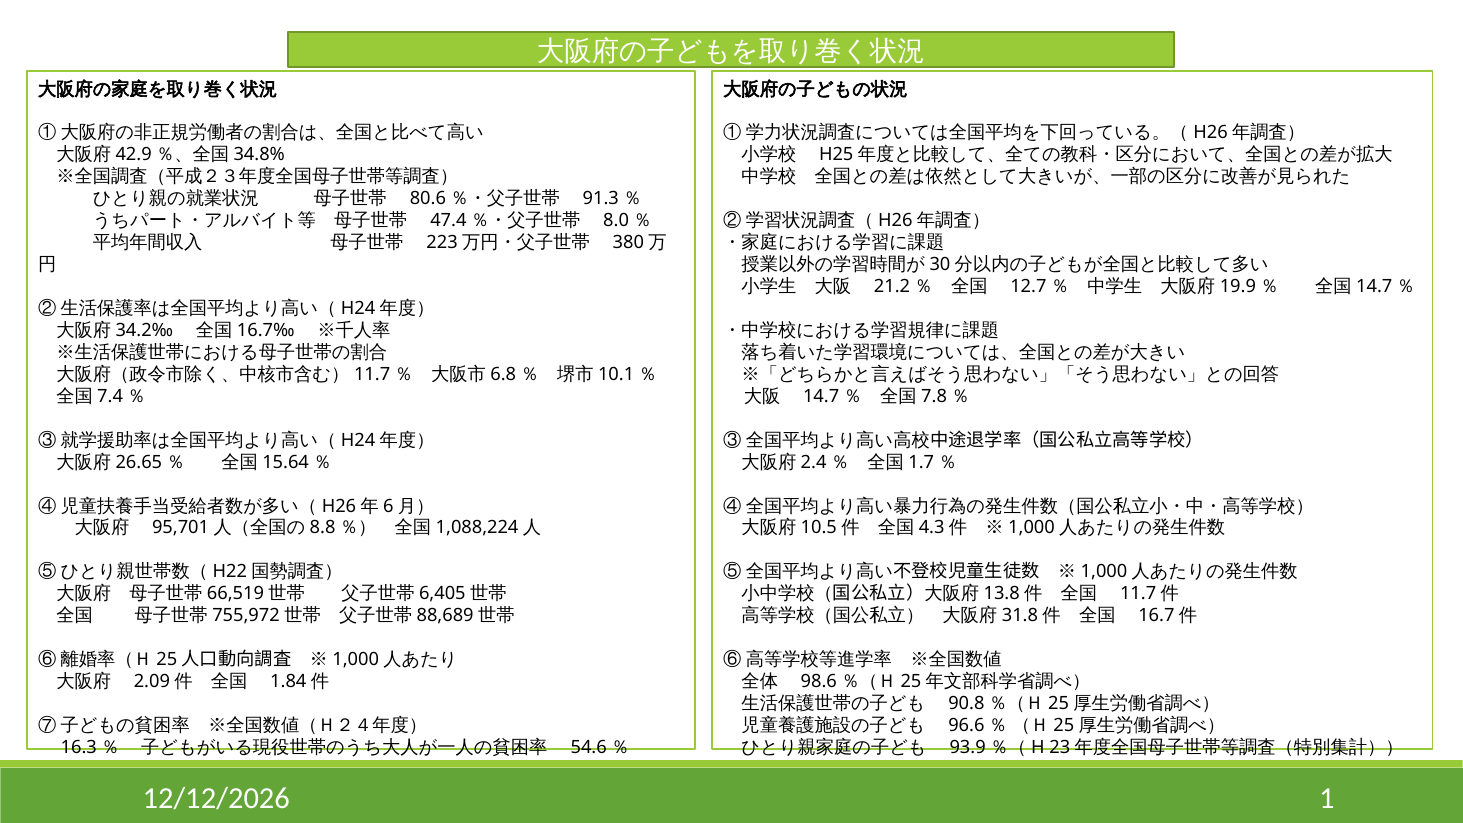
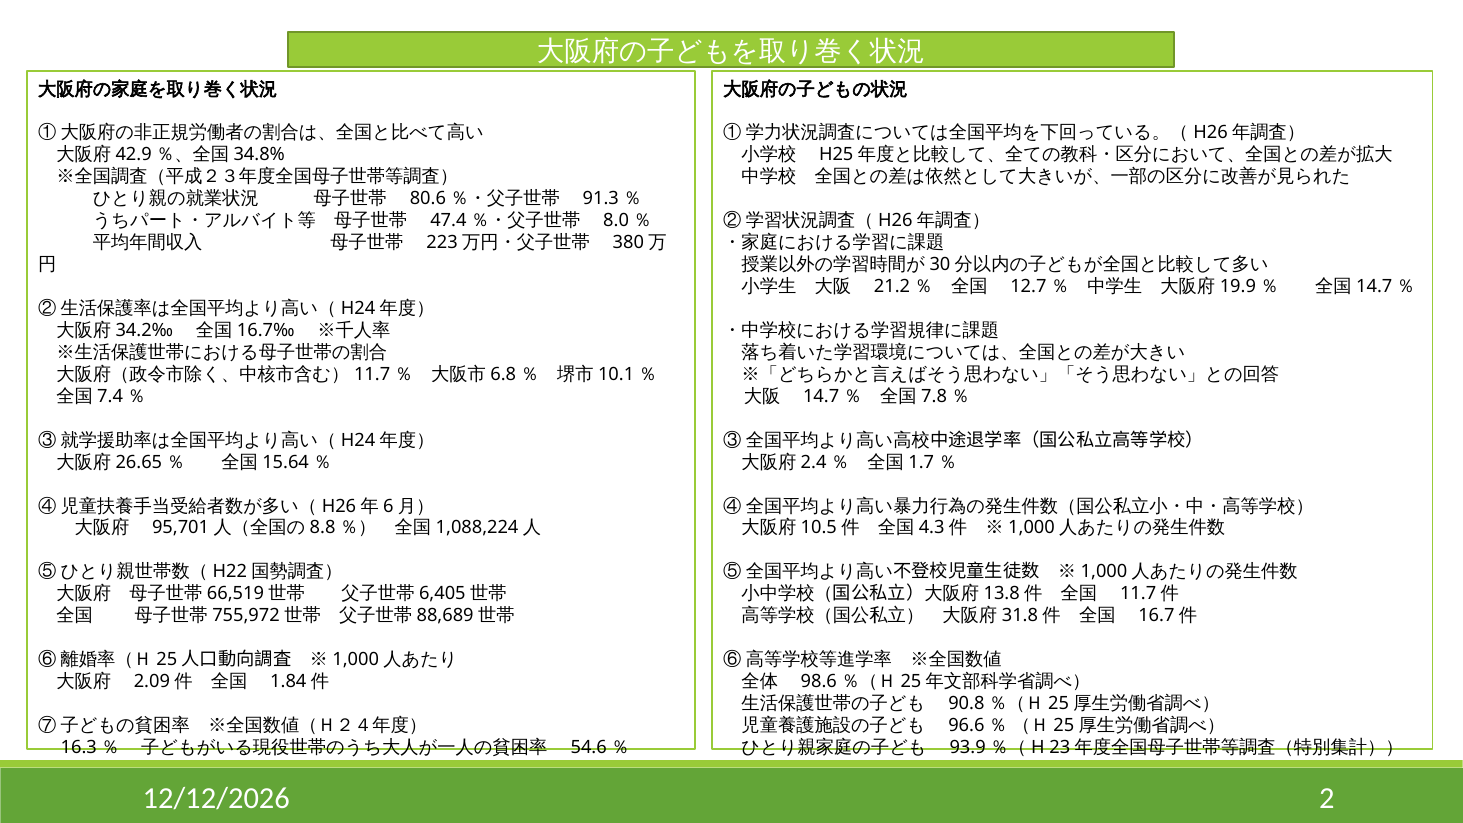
1: 1 -> 2
